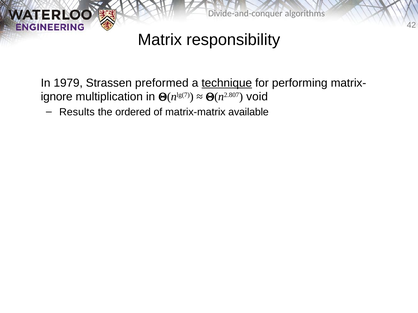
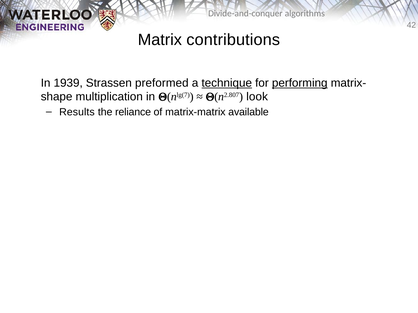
responsibility: responsibility -> contributions
1979: 1979 -> 1939
performing underline: none -> present
ignore: ignore -> shape
void: void -> look
ordered: ordered -> reliance
